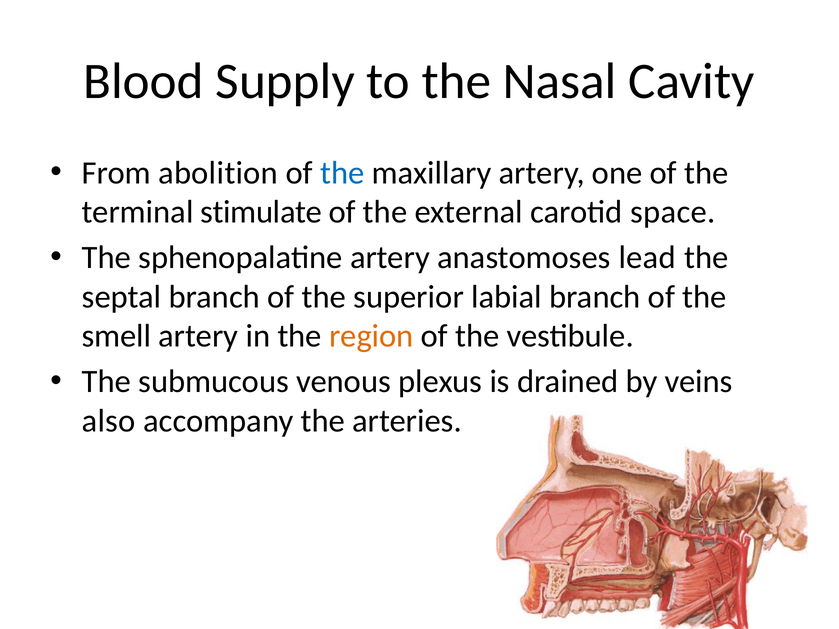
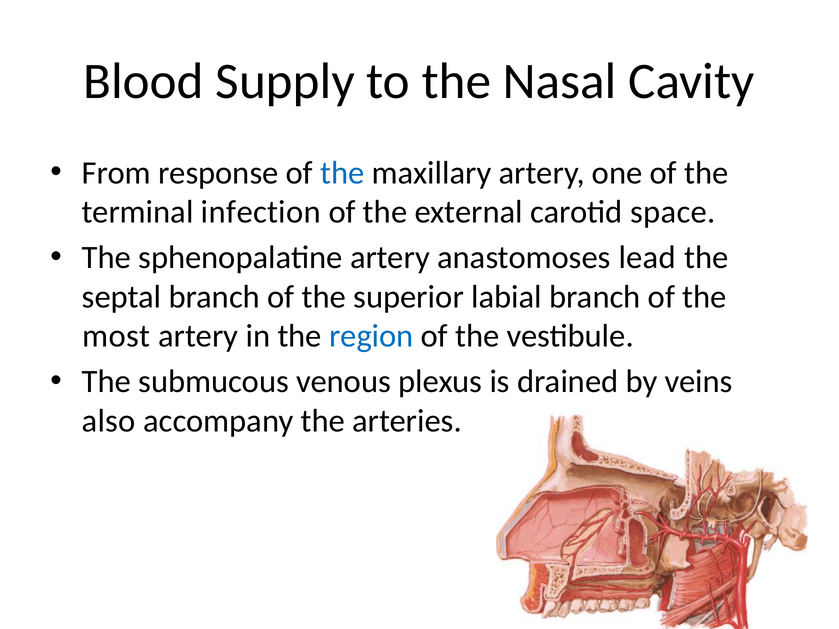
abolition: abolition -> response
stimulate: stimulate -> infection
smell: smell -> most
region colour: orange -> blue
